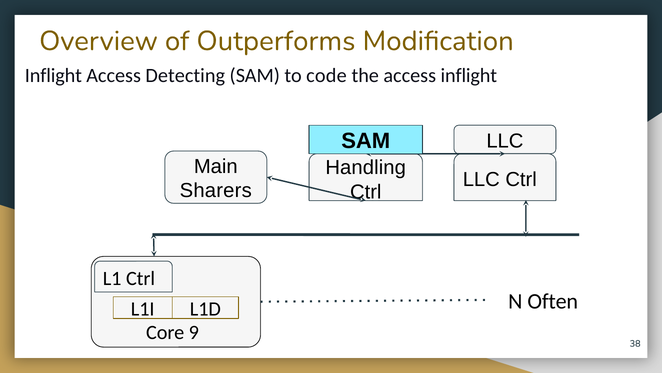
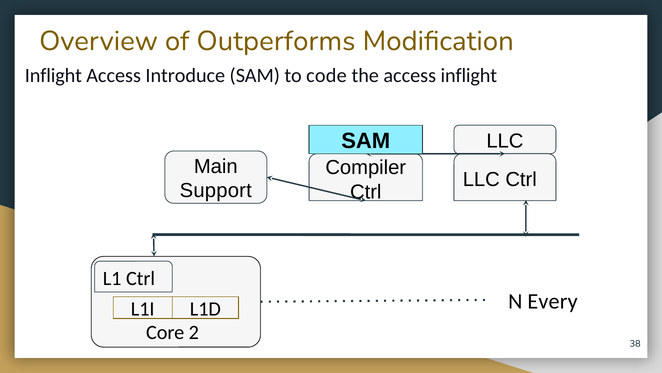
Detecting: Detecting -> Introduce
Handling: Handling -> Compiler
Sharers: Sharers -> Support
Often: Often -> Every
9: 9 -> 2
